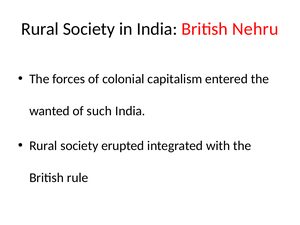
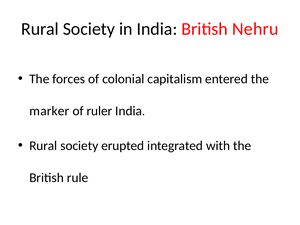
wanted: wanted -> marker
such: such -> ruler
